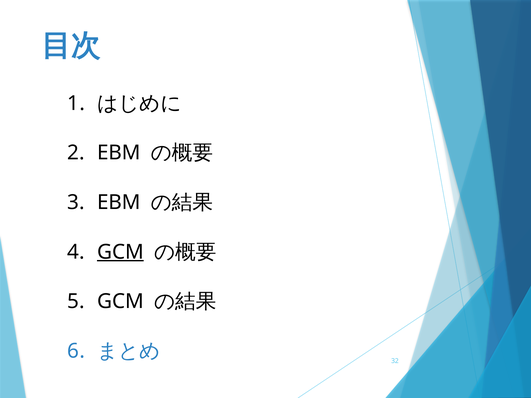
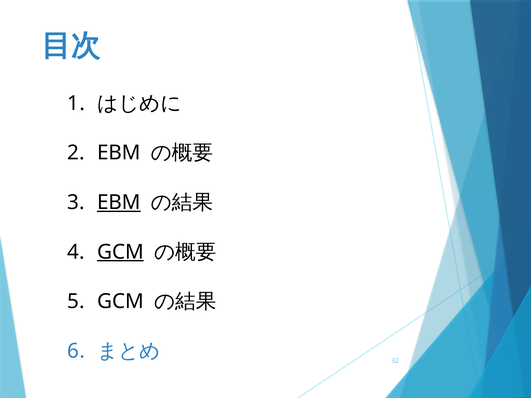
EBM at (119, 202) underline: none -> present
